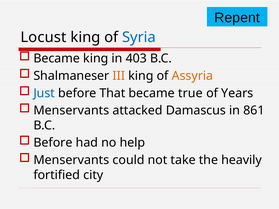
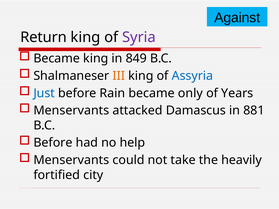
Repent: Repent -> Against
Locust: Locust -> Return
Syria colour: blue -> purple
403: 403 -> 849
Assyria colour: orange -> blue
That: That -> Rain
true: true -> only
861: 861 -> 881
